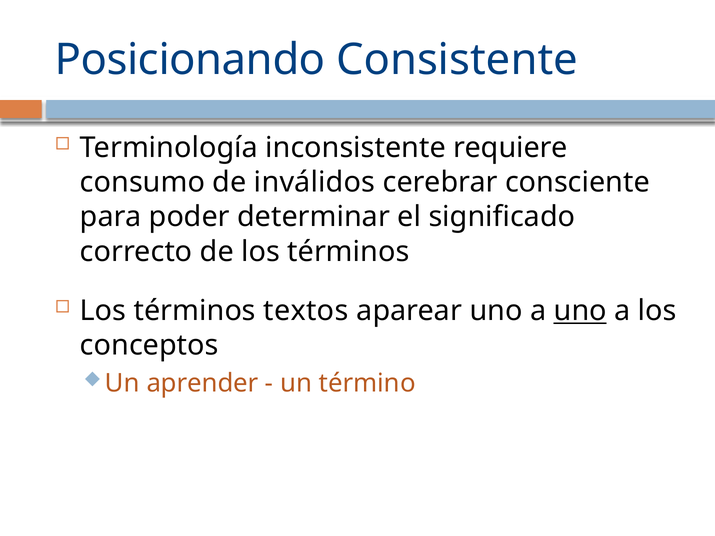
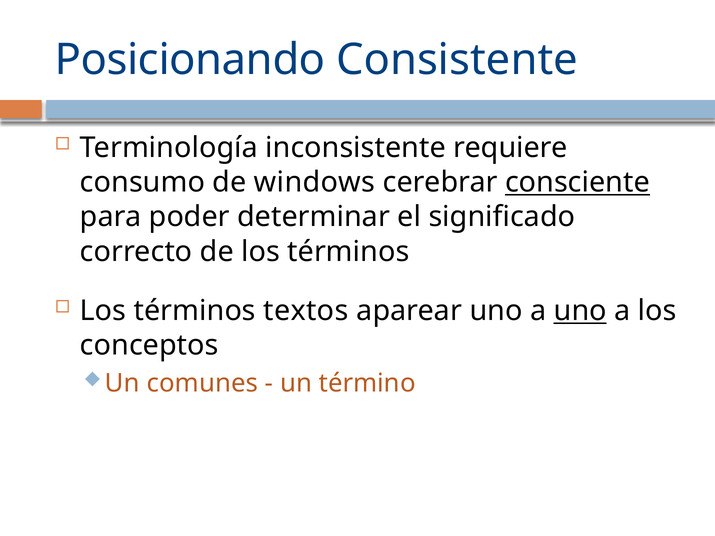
inválidos: inválidos -> windows
consciente underline: none -> present
aprender: aprender -> comunes
